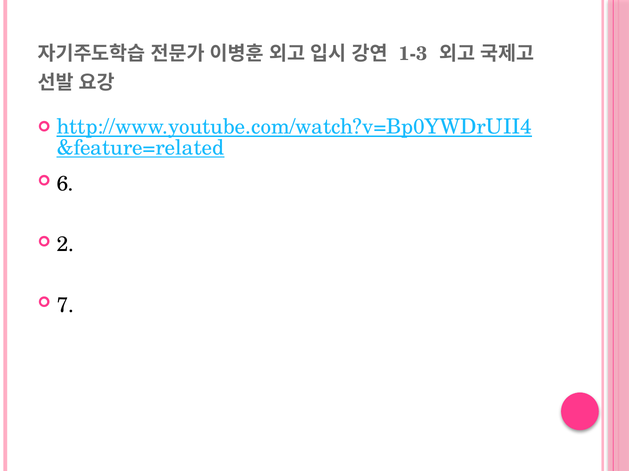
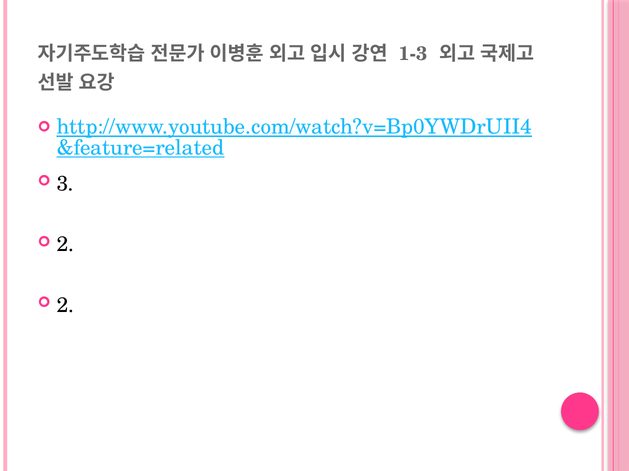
6: 6 -> 3
7 at (65, 306): 7 -> 2
